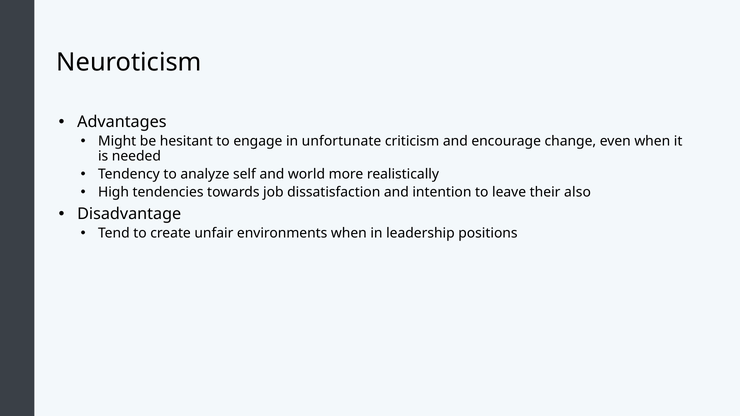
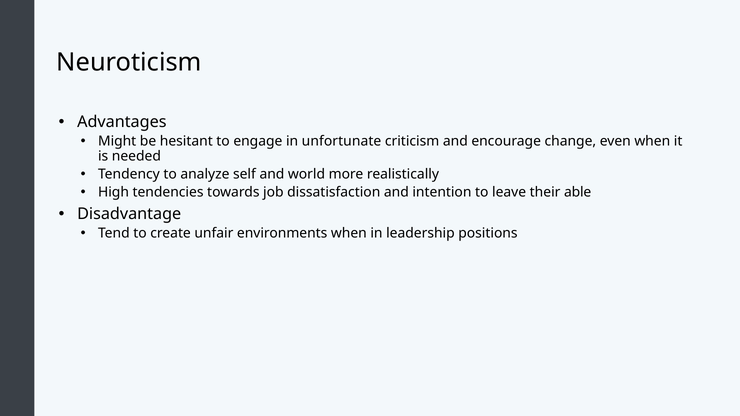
also: also -> able
